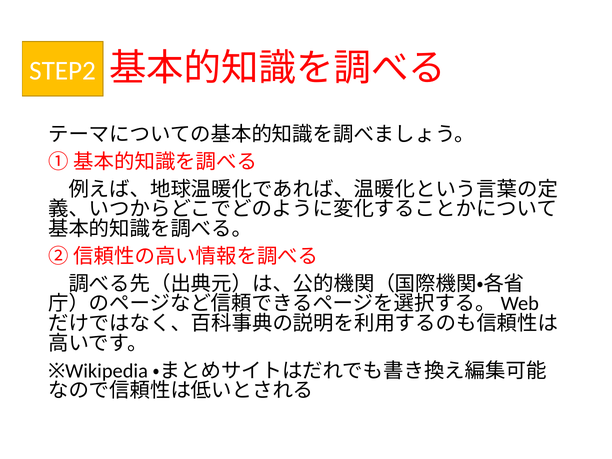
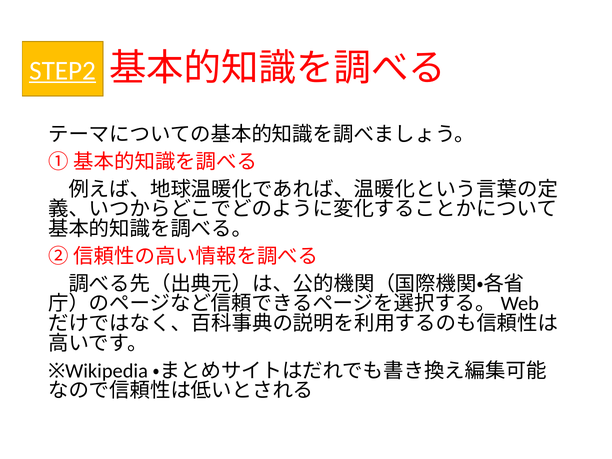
STEP2 underline: none -> present
